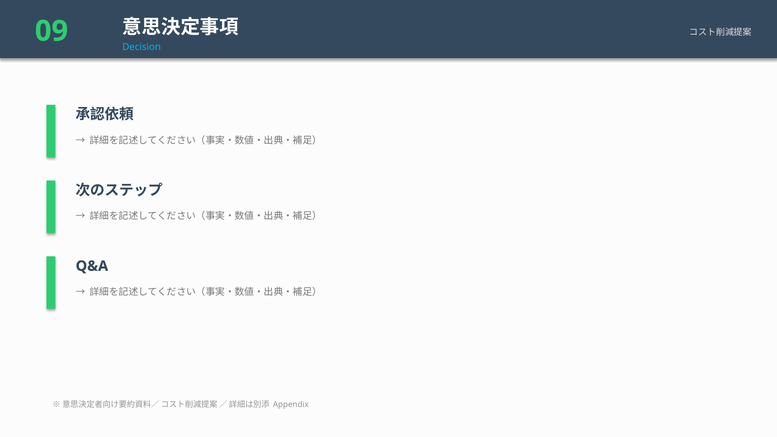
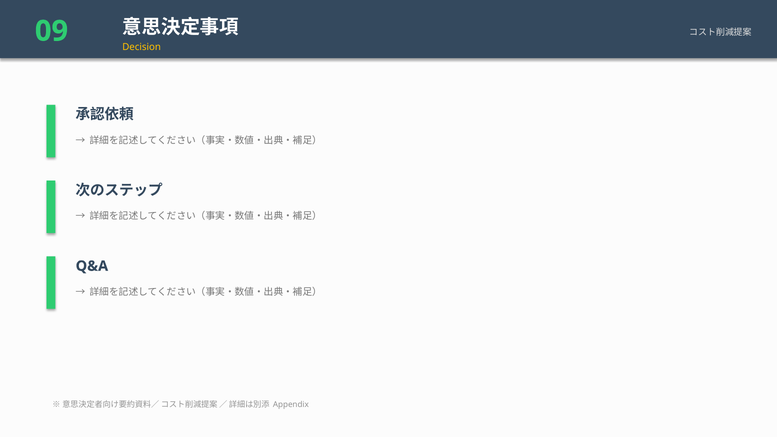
Decision colour: light blue -> yellow
